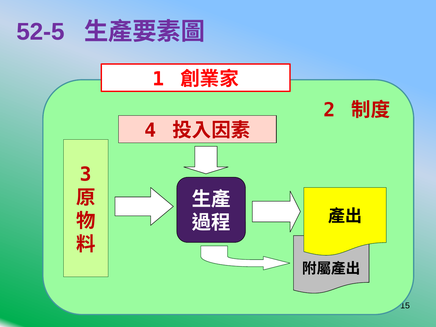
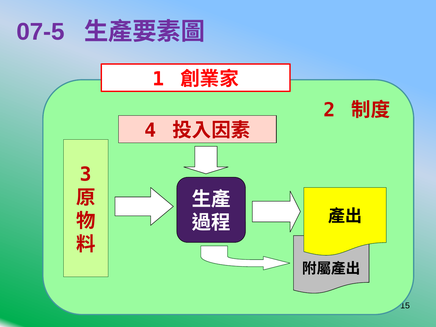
52-5: 52-5 -> 07-5
